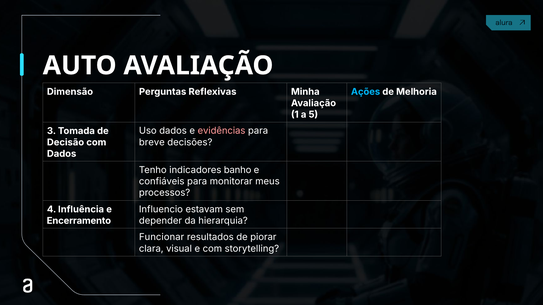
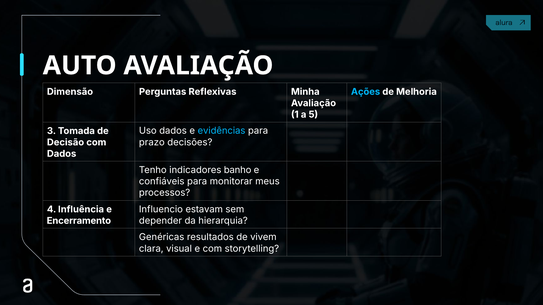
evidências colour: pink -> light blue
breve: breve -> prazo
Funcionar: Funcionar -> Genéricas
piorar: piorar -> vivem
